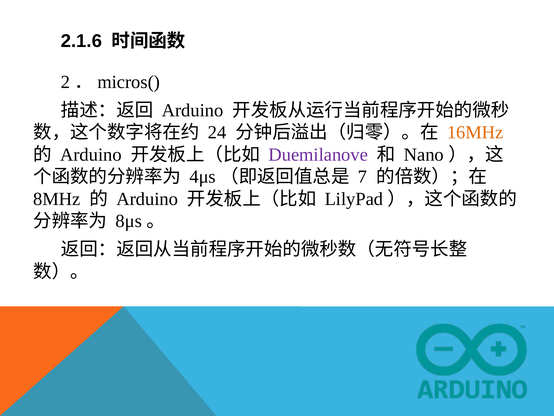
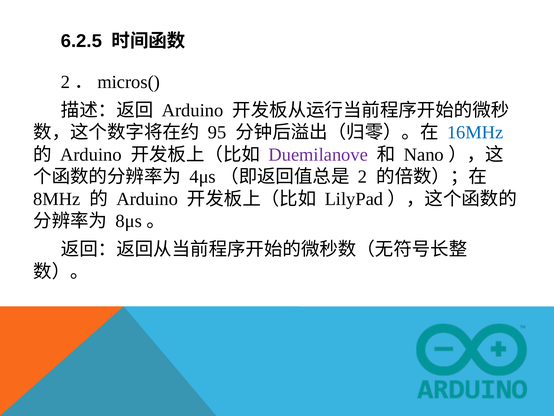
2.1.6: 2.1.6 -> 6.2.5
24: 24 -> 95
16MHz colour: orange -> blue
7: 7 -> 2
